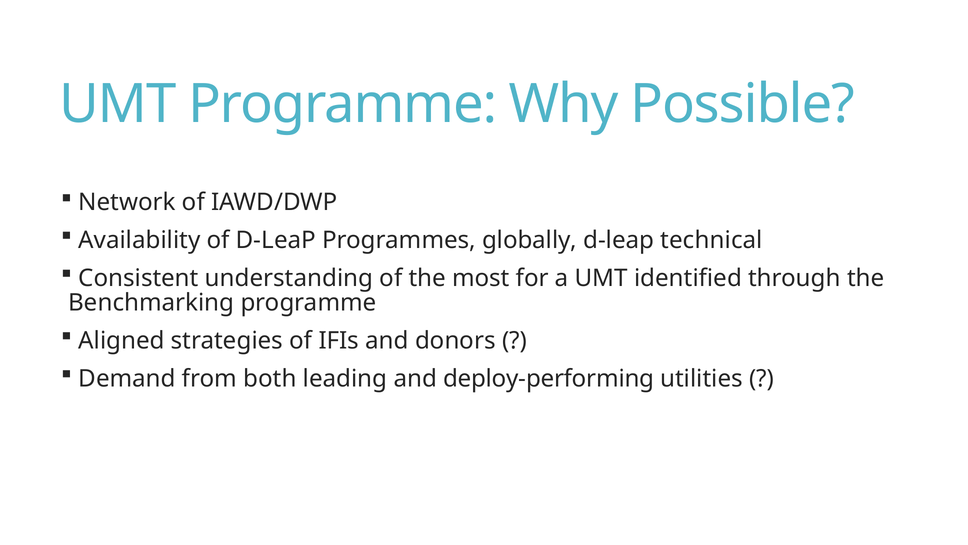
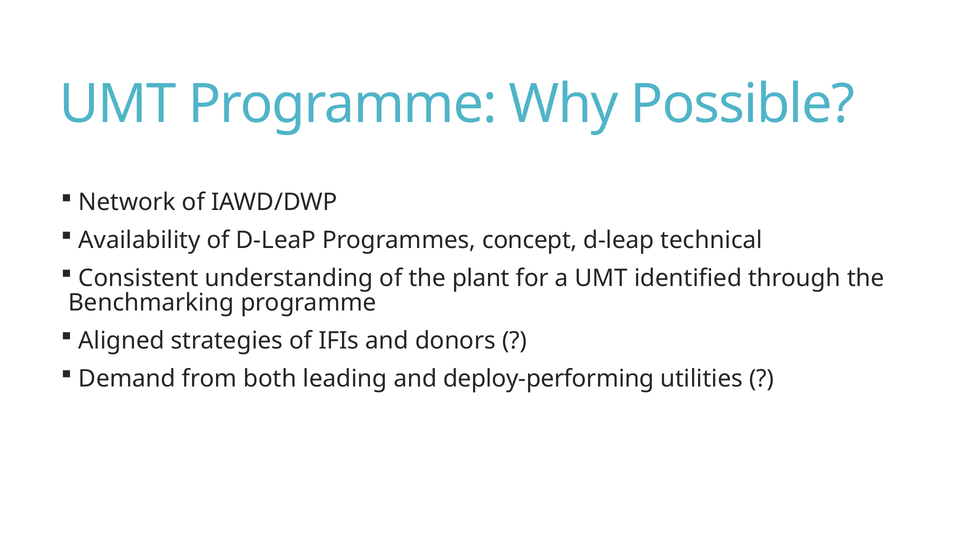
globally: globally -> concept
most: most -> plant
